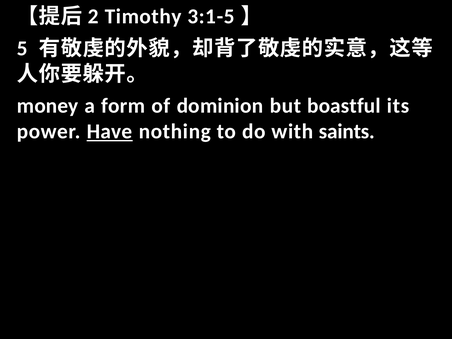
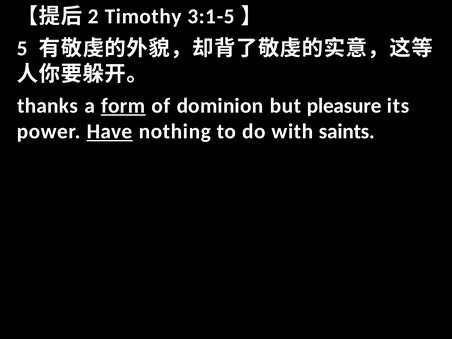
money: money -> thanks
form underline: none -> present
boastful: boastful -> pleasure
